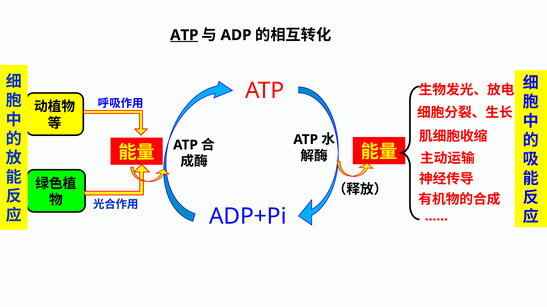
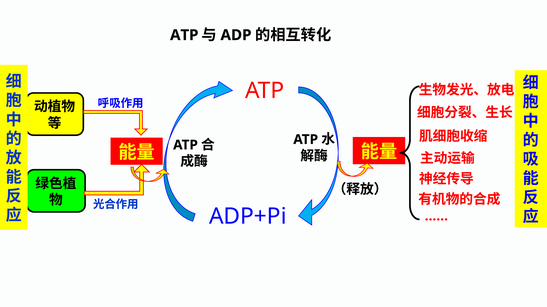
ATP at (184, 35) underline: present -> none
